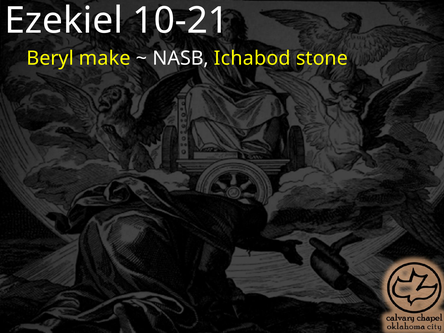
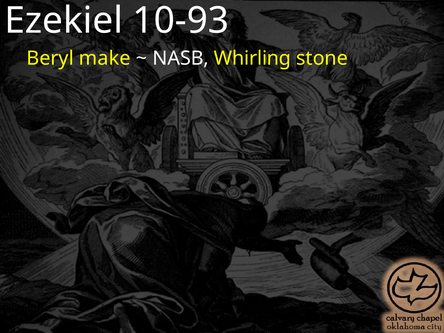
10-21: 10-21 -> 10-93
Ichabod: Ichabod -> Whirling
